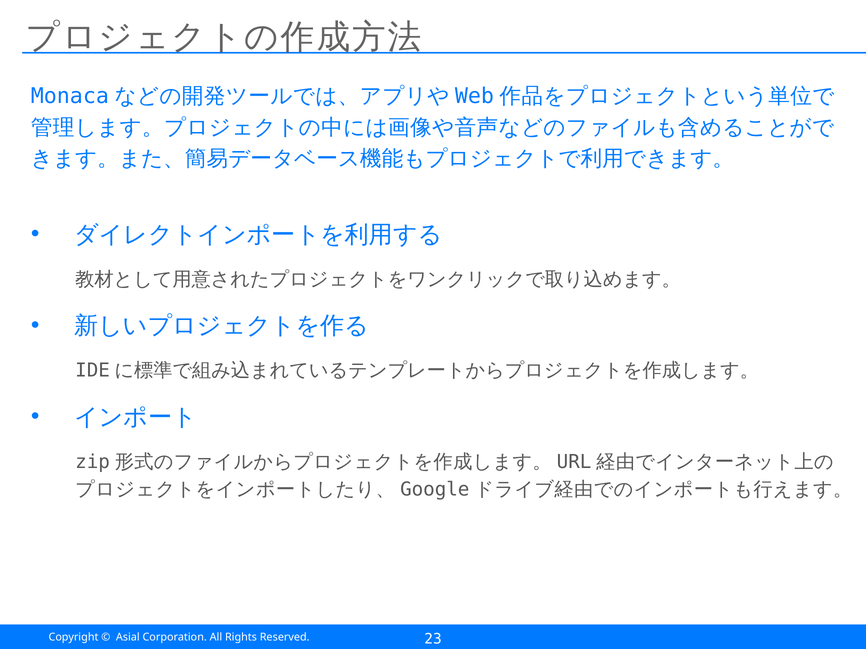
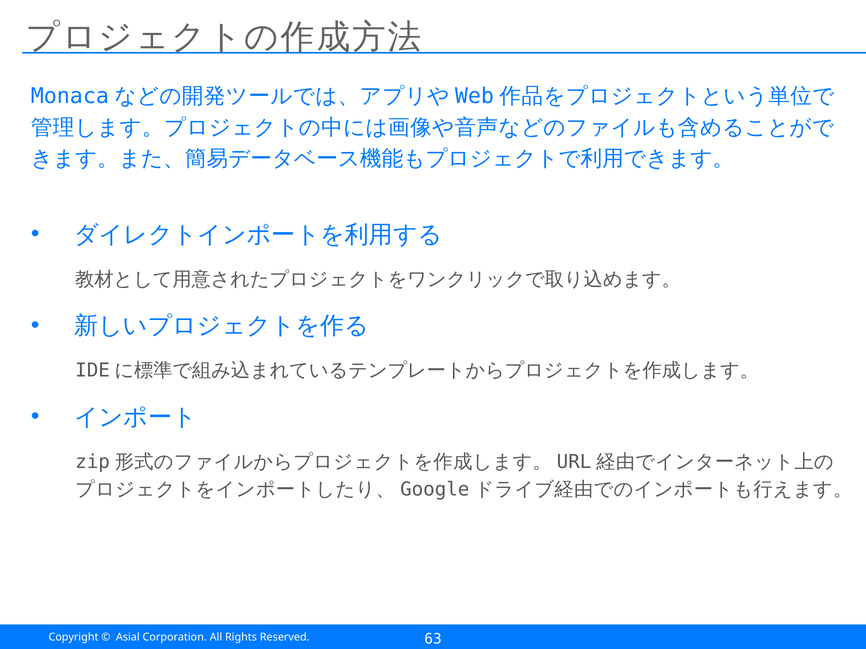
23: 23 -> 63
